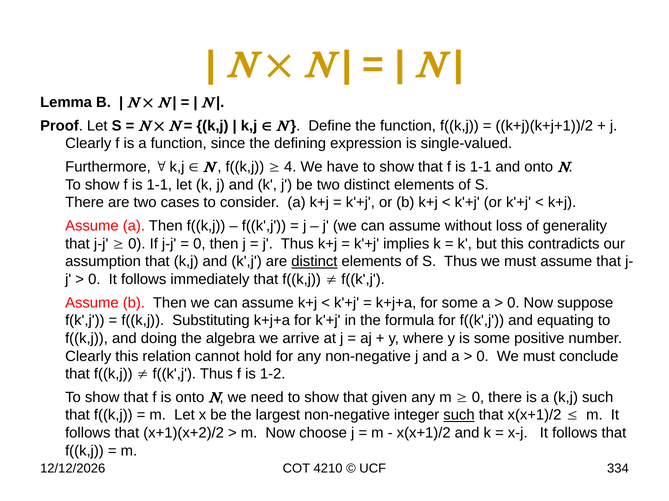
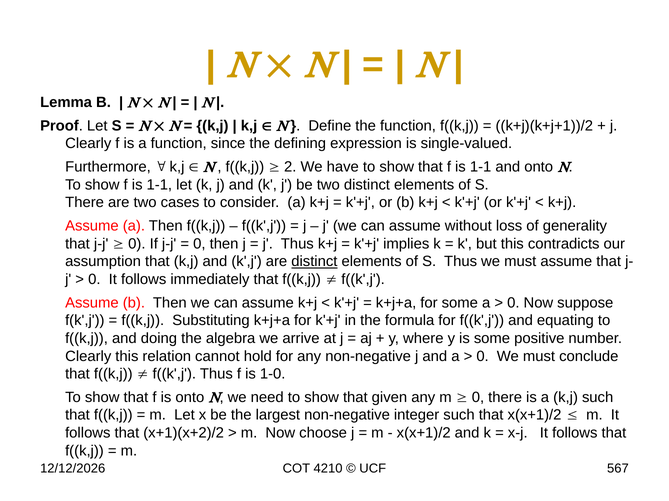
4: 4 -> 2
1-2: 1-2 -> 1-0
such at (459, 416) underline: present -> none
334: 334 -> 567
